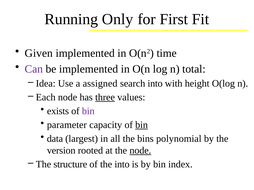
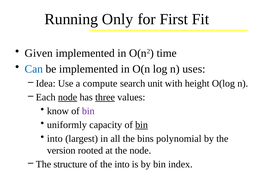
Can colour: purple -> blue
total: total -> uses
assigned: assigned -> compute
search into: into -> unit
node at (68, 97) underline: none -> present
exists: exists -> know
parameter: parameter -> uniformly
data at (55, 139): data -> into
node at (140, 151) underline: present -> none
